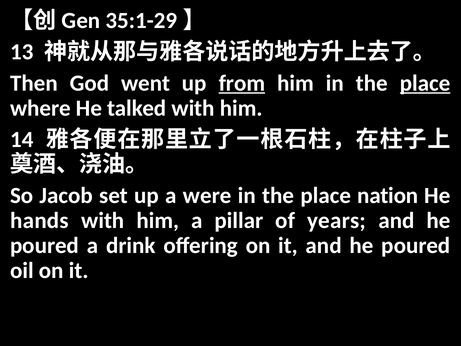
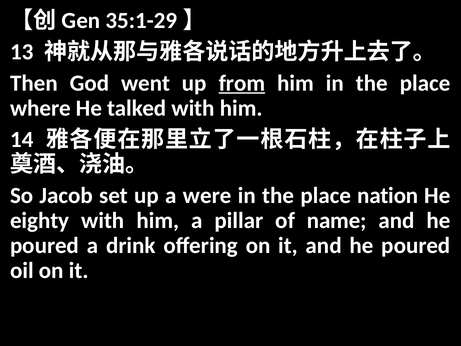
place at (425, 83) underline: present -> none
hands: hands -> eighty
years: years -> name
